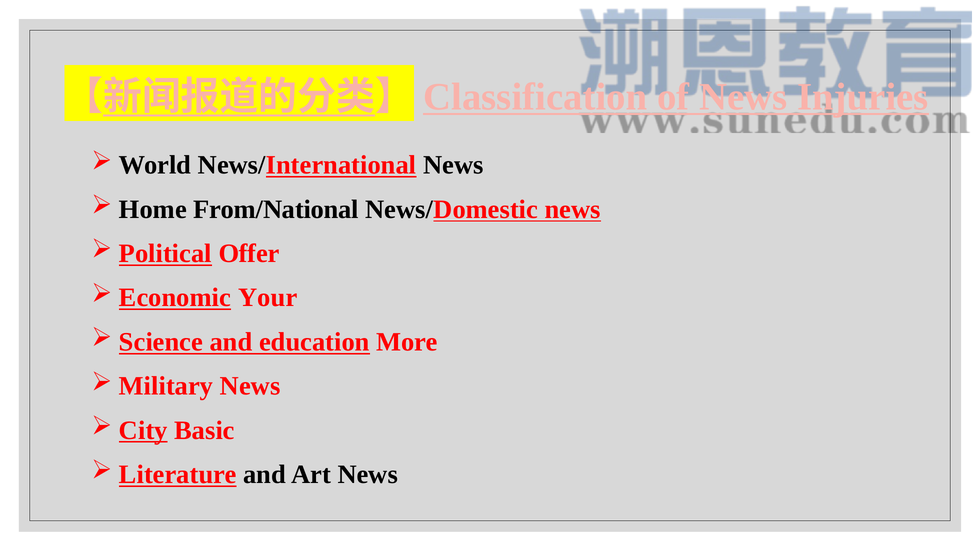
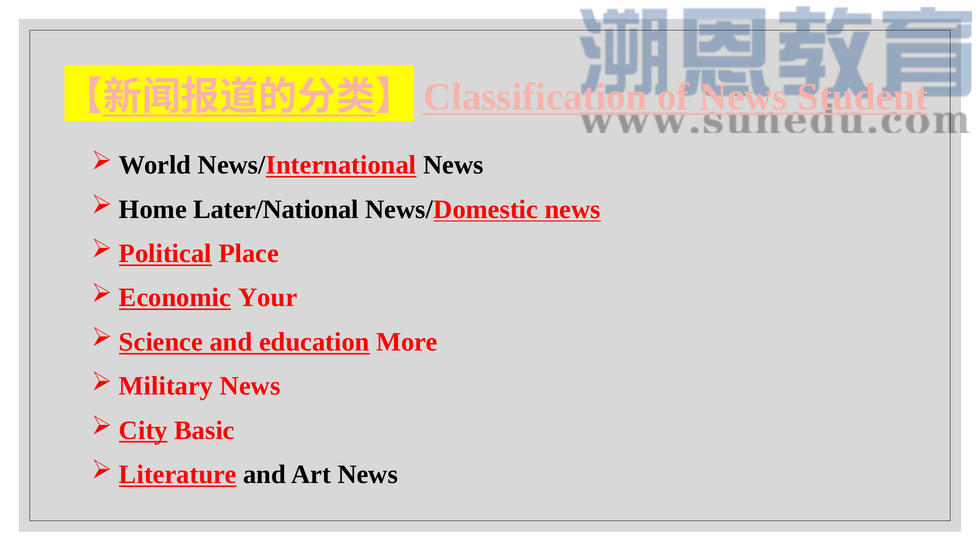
Injuries: Injuries -> Student
From/National: From/National -> Later/National
Offer: Offer -> Place
